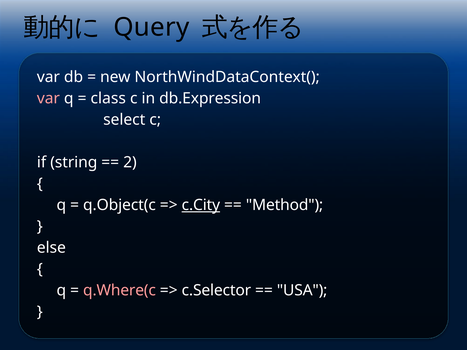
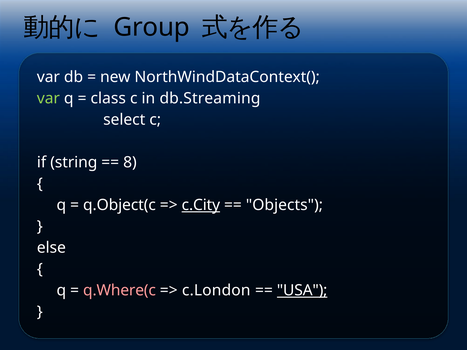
Query: Query -> Group
var at (48, 99) colour: pink -> light green
db.Expression: db.Expression -> db.Streaming
2: 2 -> 8
Method: Method -> Objects
c.Selector: c.Selector -> c.London
USA underline: none -> present
